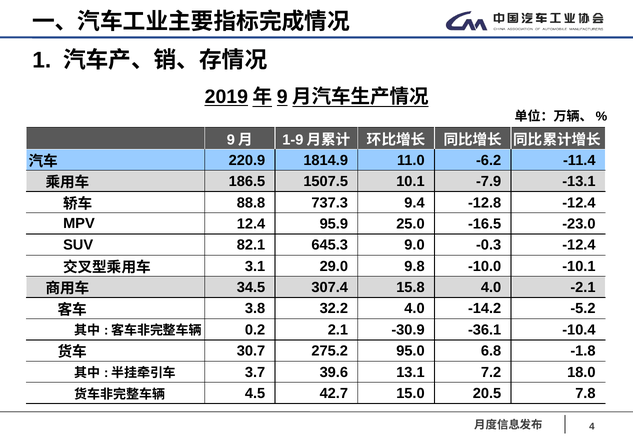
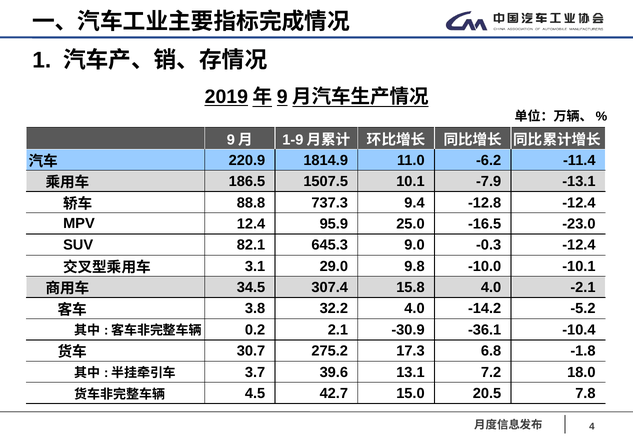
95.0: 95.0 -> 17.3
